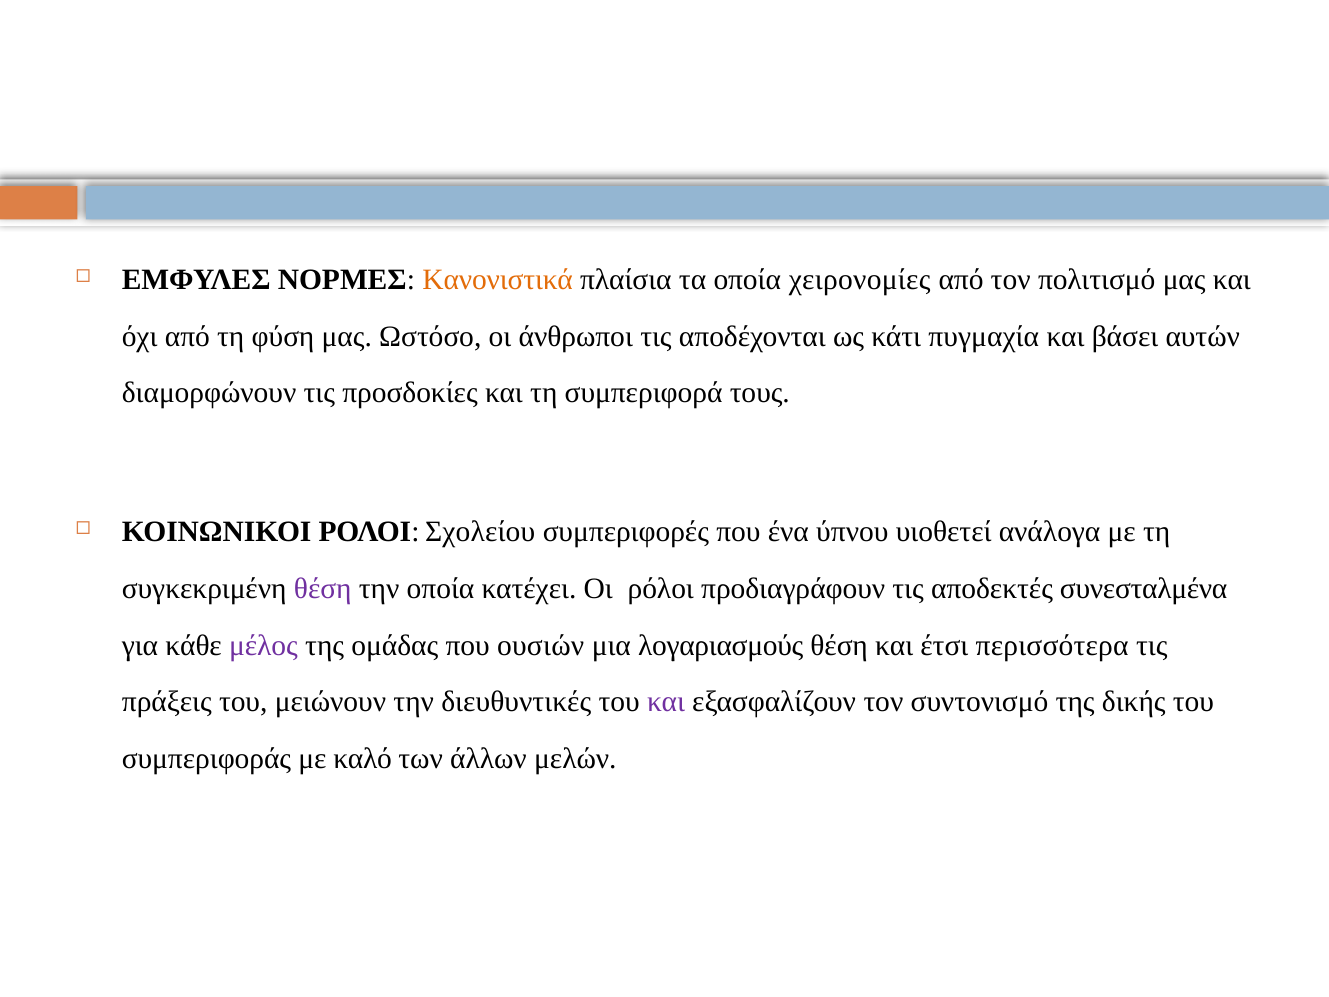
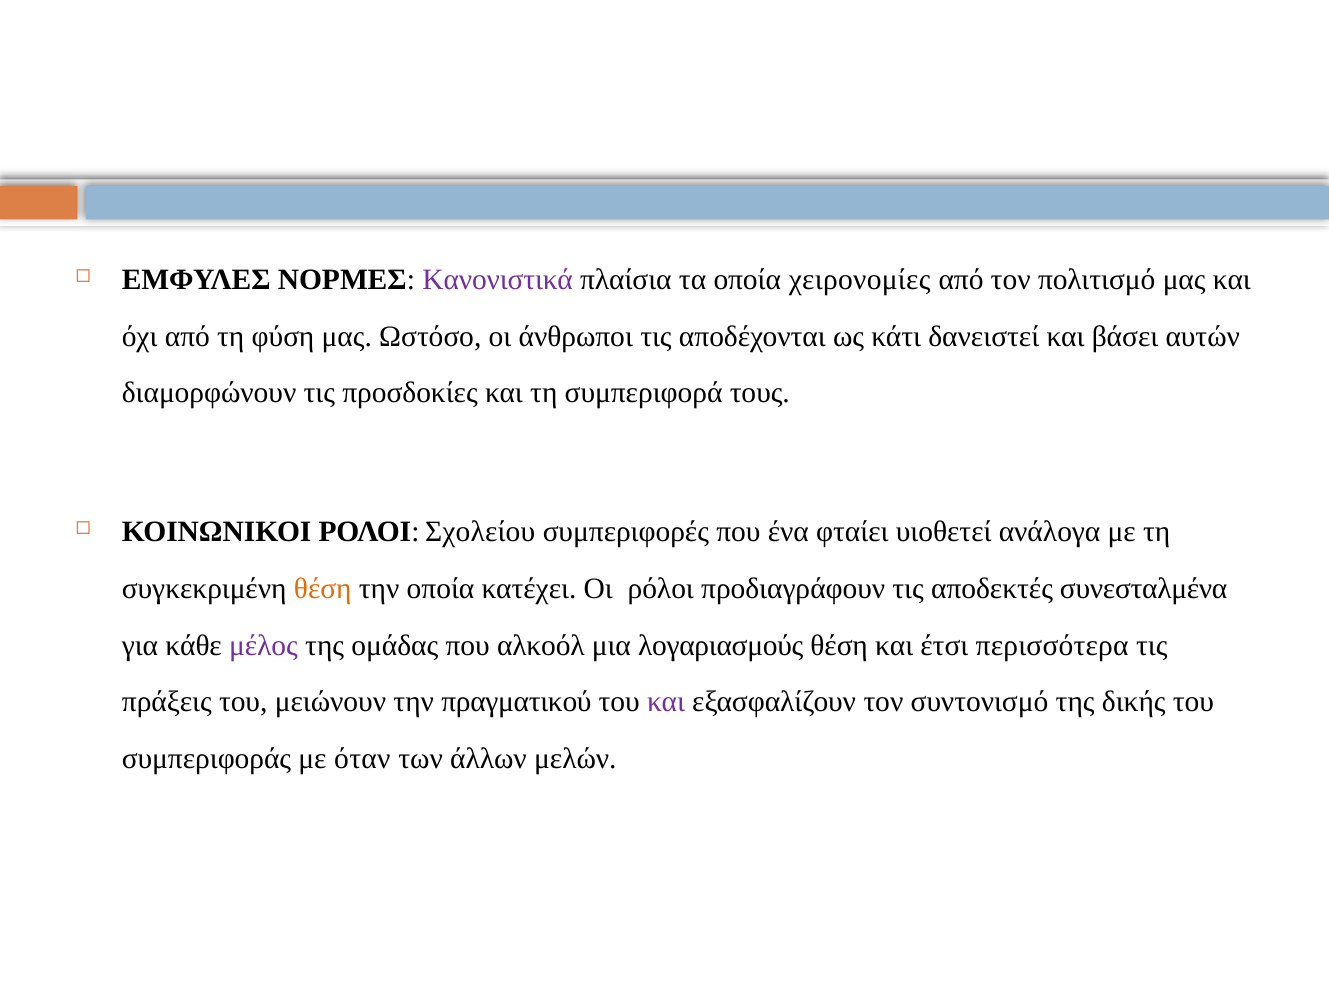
Κανονιστικά colour: orange -> purple
πυγμαχία: πυγμαχία -> δανειστεί
ύπνου: ύπνου -> φταίει
θέση at (323, 589) colour: purple -> orange
ουσιών: ουσιών -> αλκοόλ
διευθυντικές: διευθυντικές -> πραγματικού
καλό: καλό -> όταν
